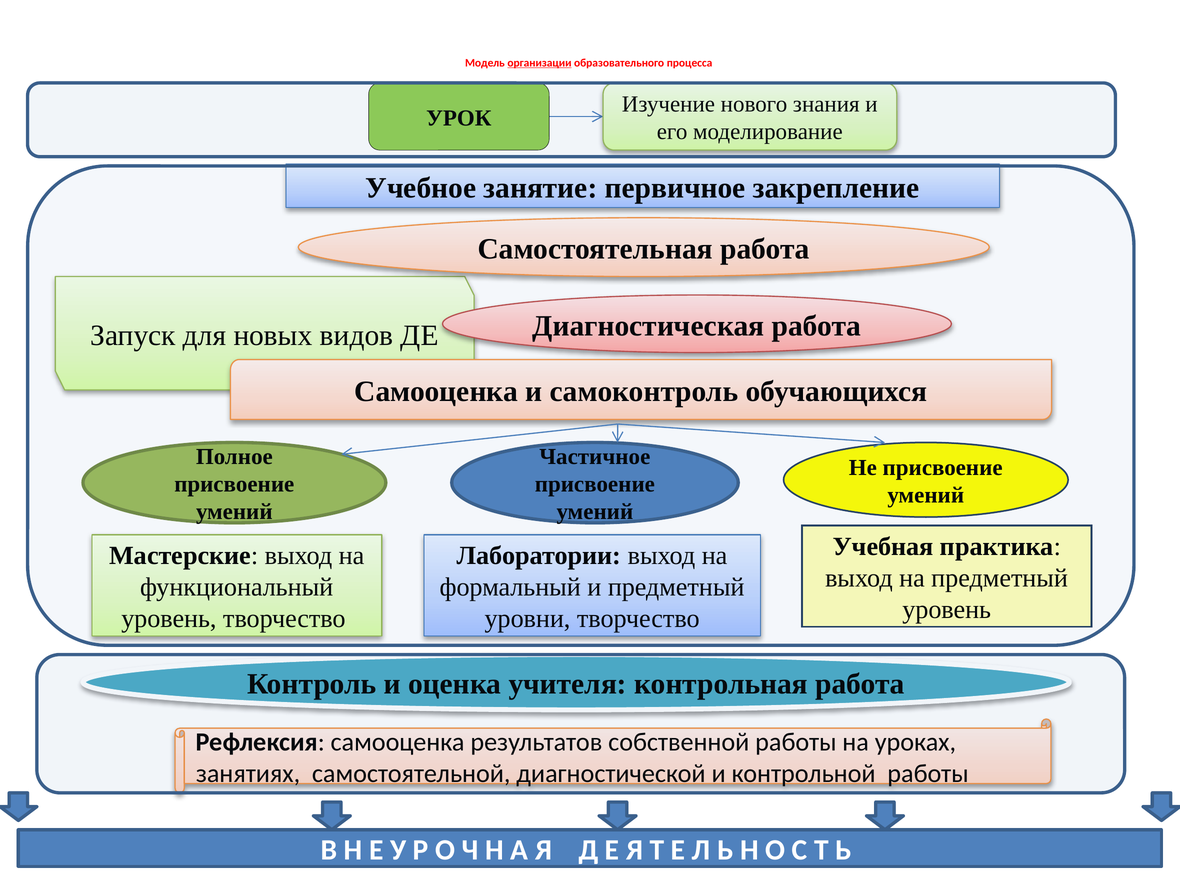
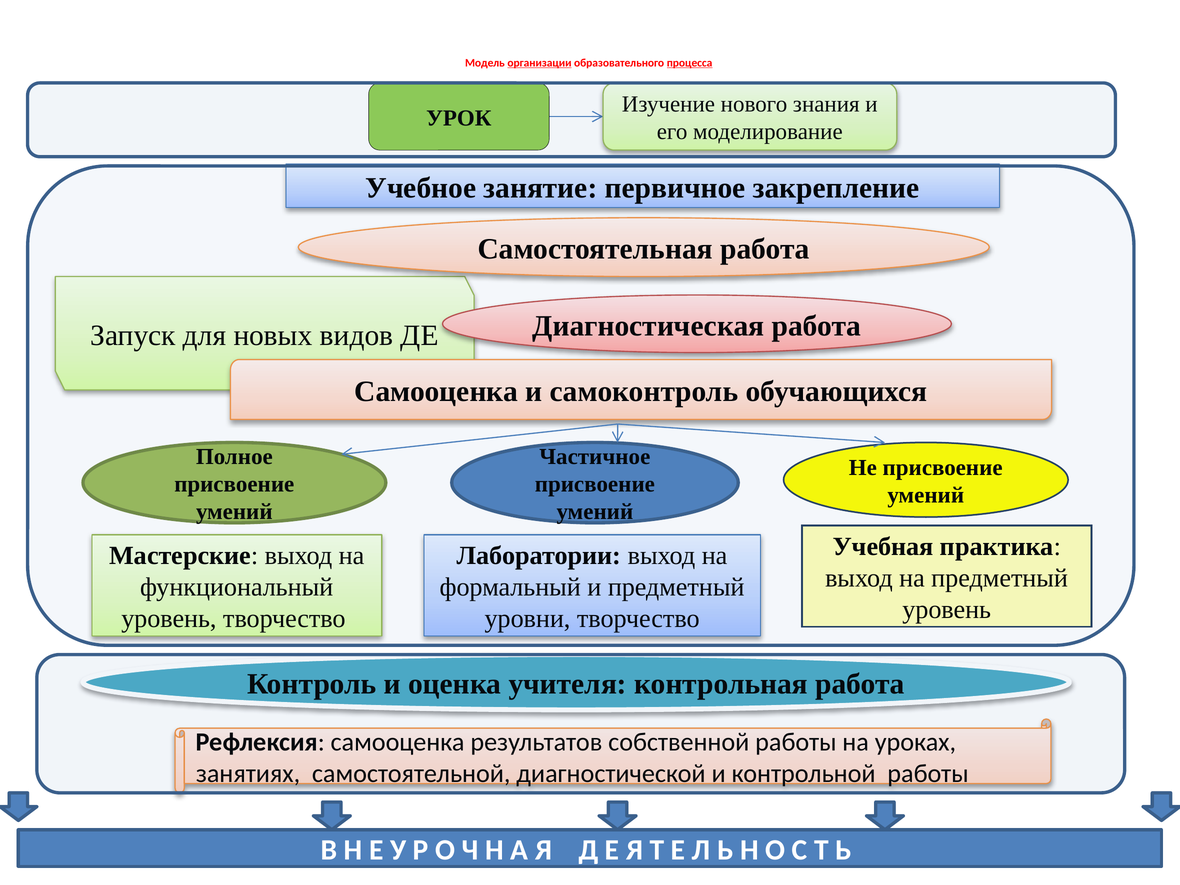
процесса underline: none -> present
